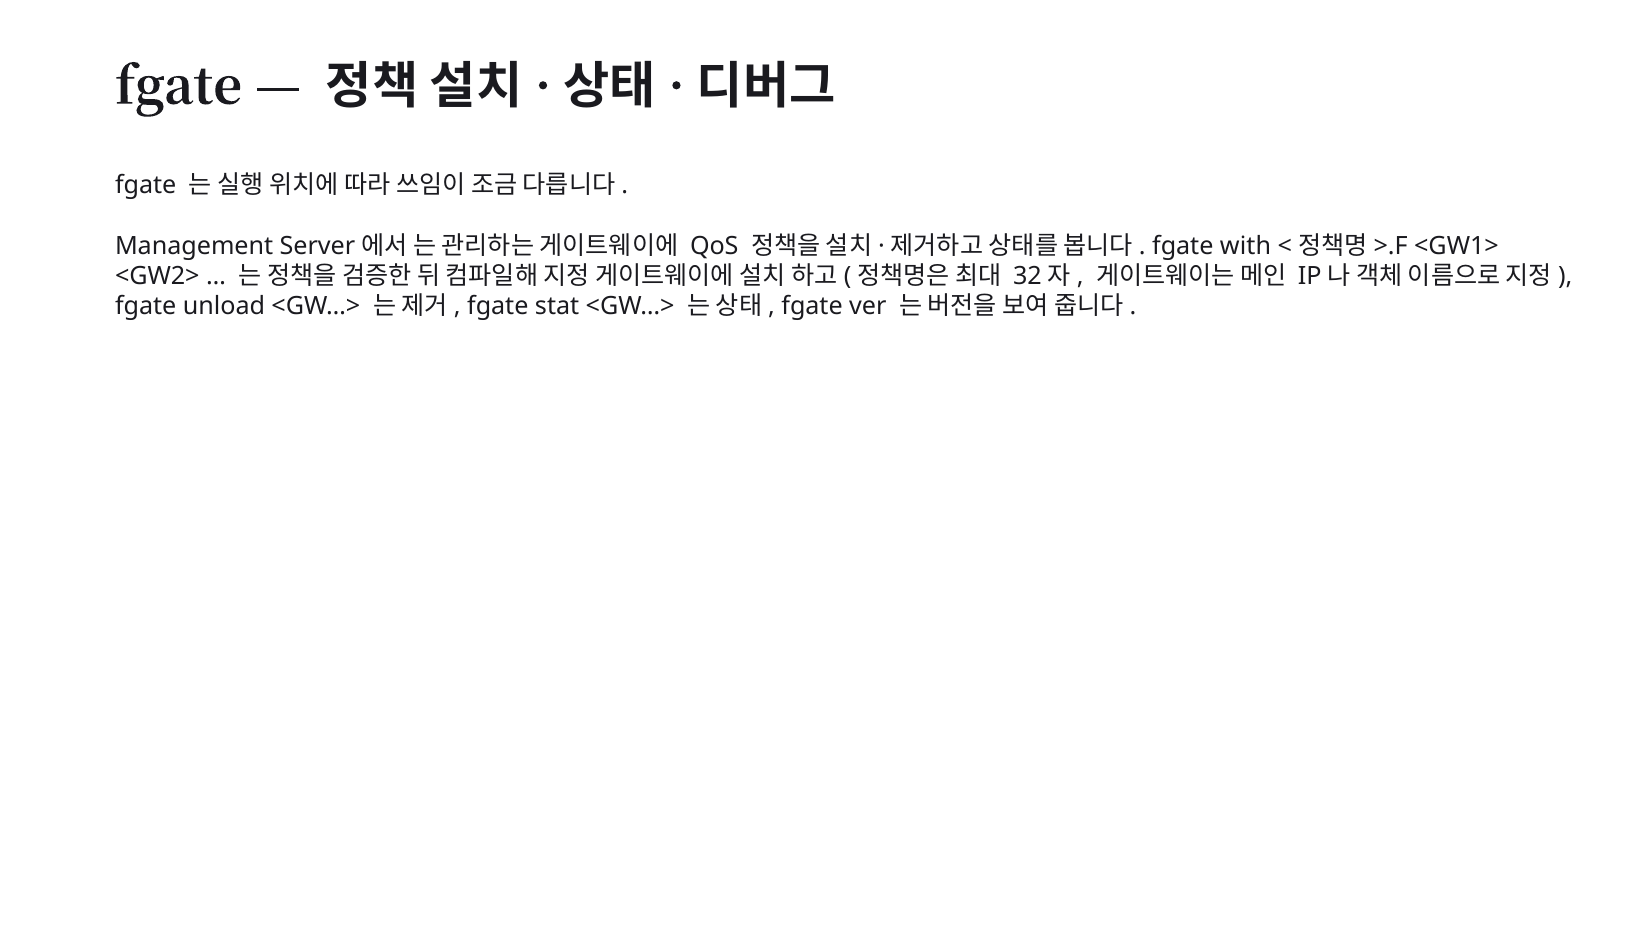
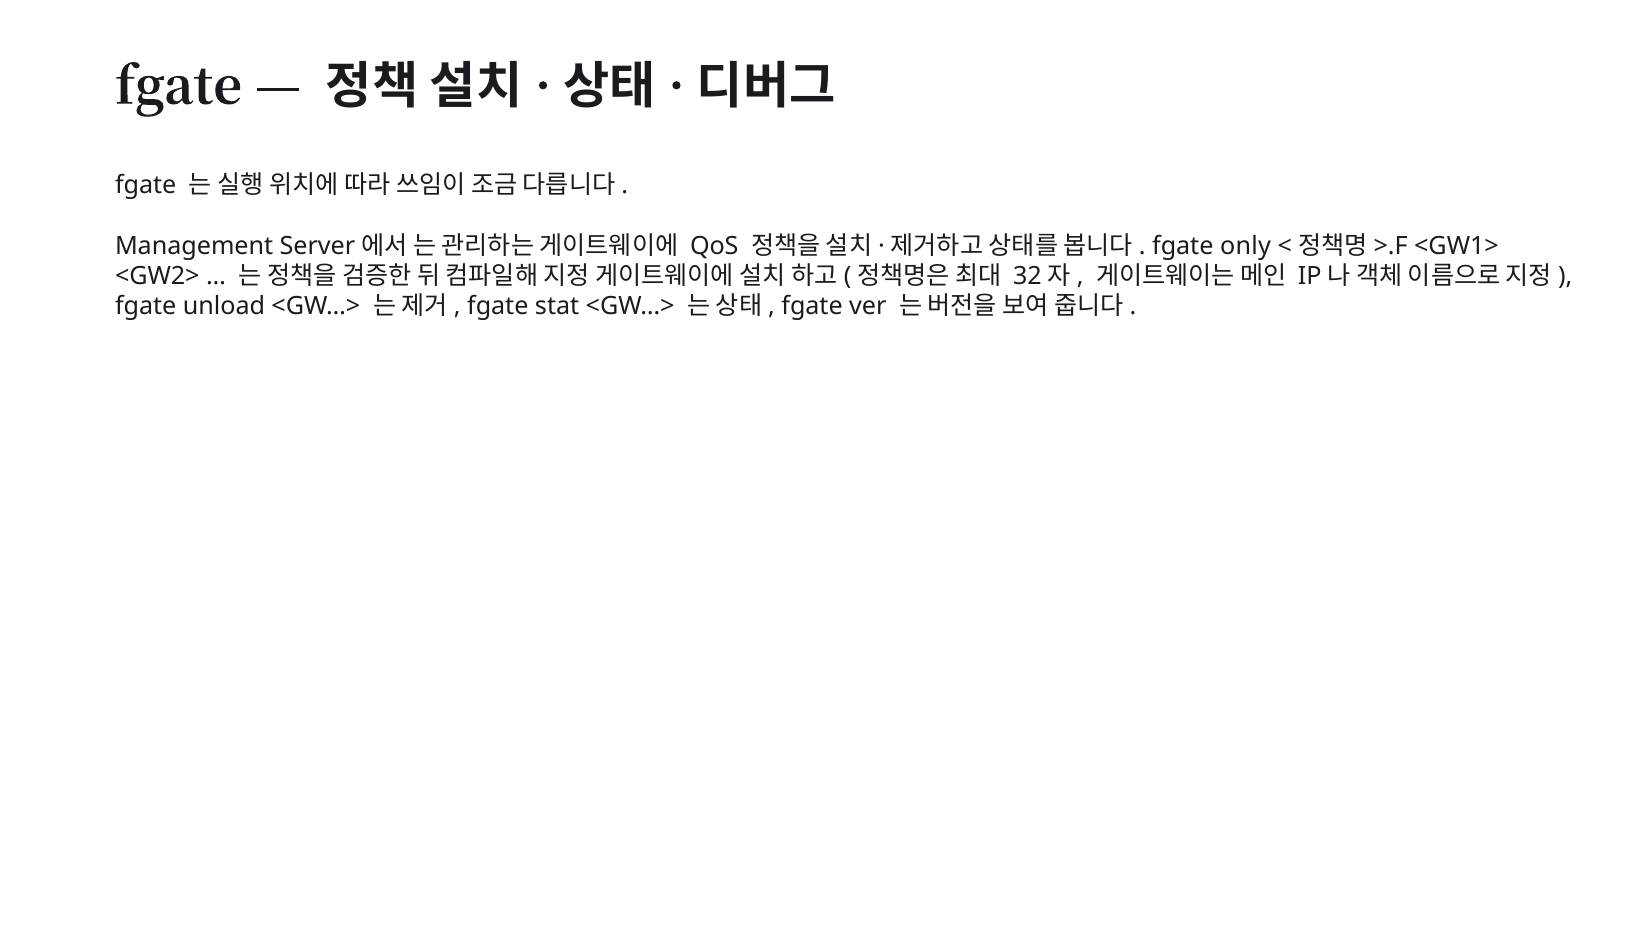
with: with -> only
